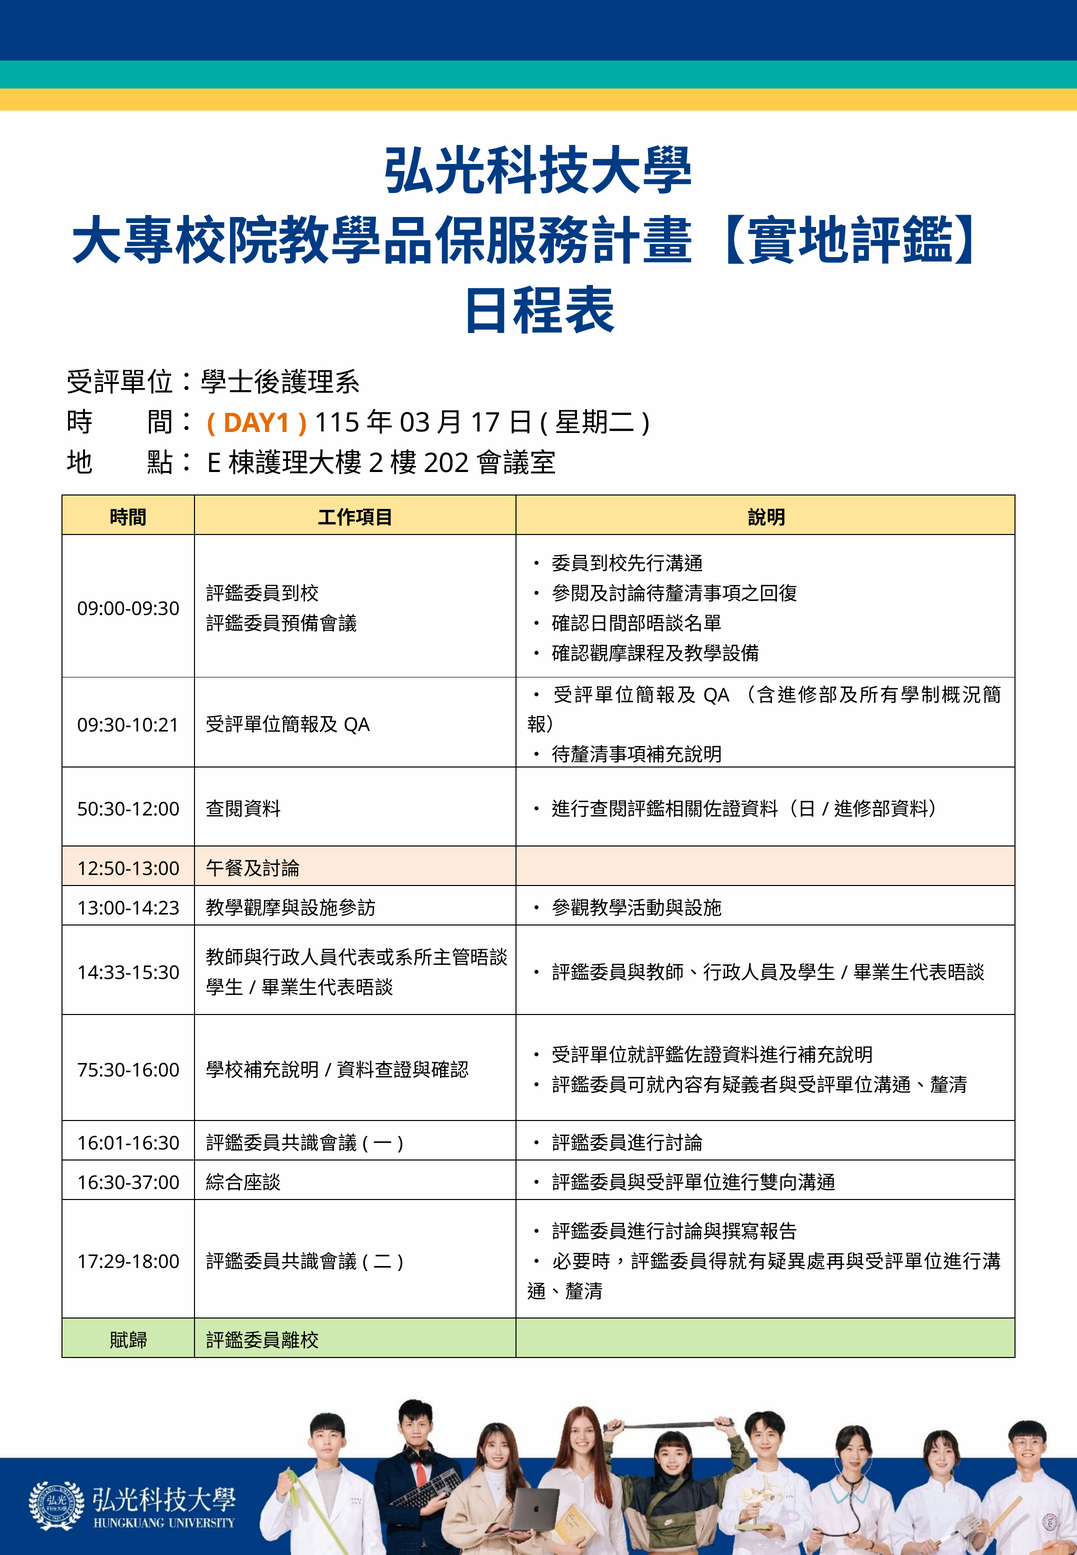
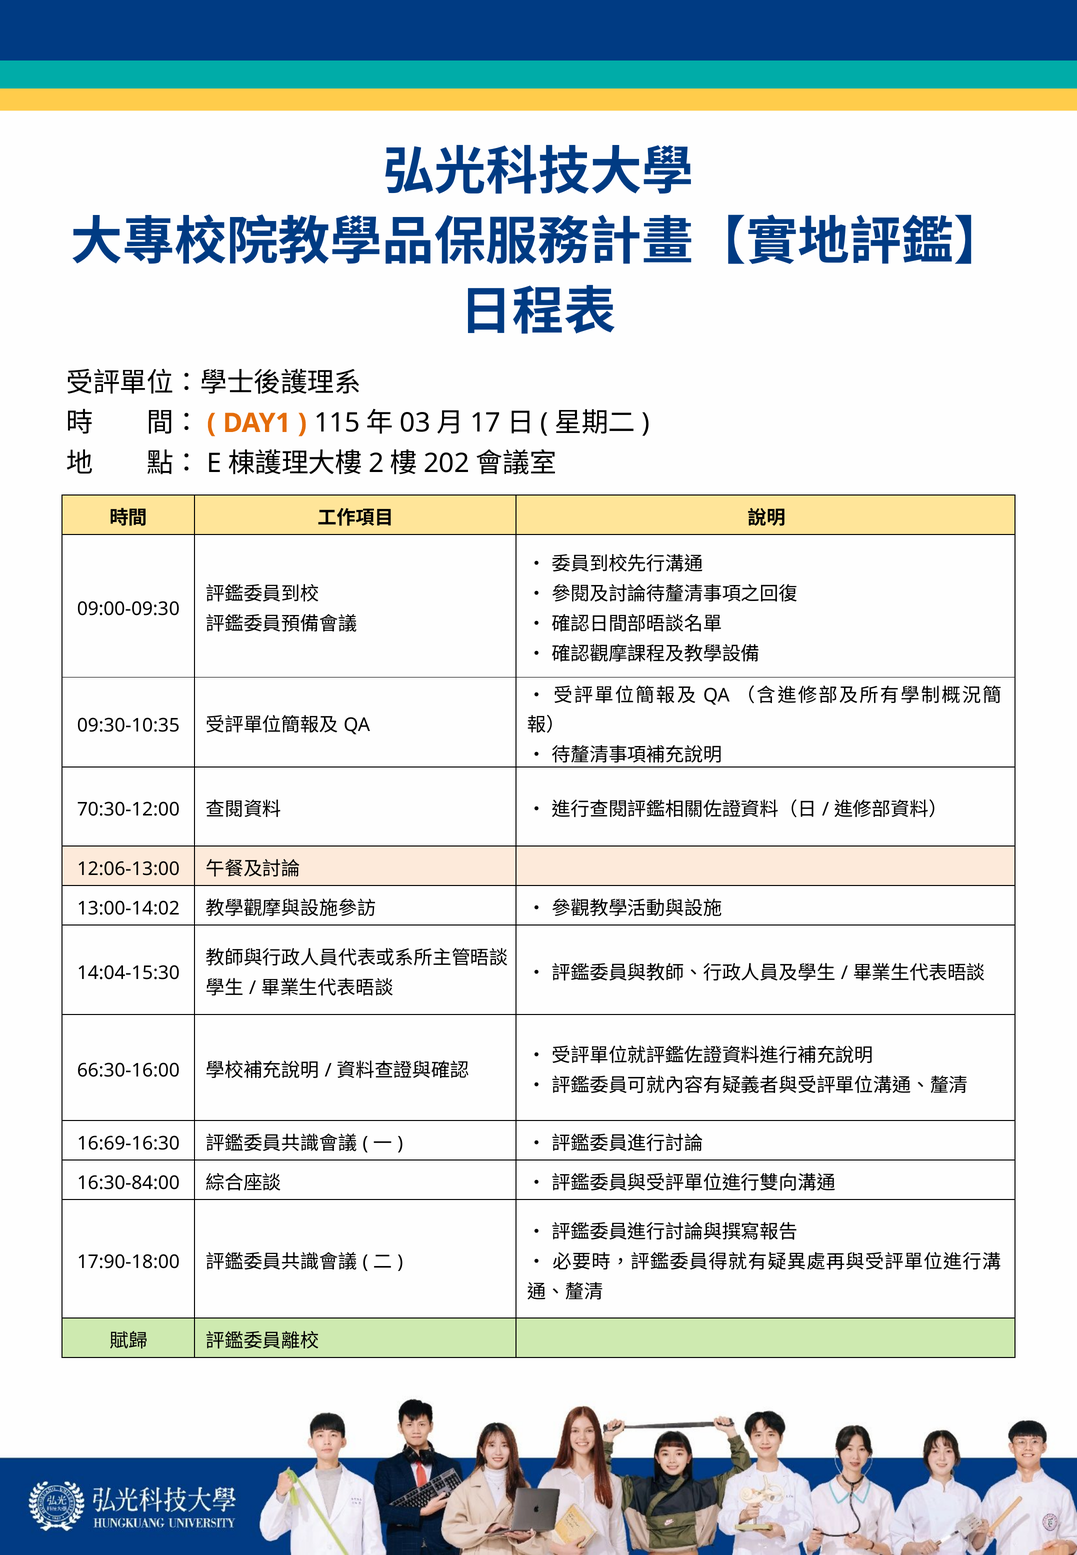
09:30-10:21: 09:30-10:21 -> 09:30-10:35
50:30-12:00: 50:30-12:00 -> 70:30-12:00
12:50-13:00: 12:50-13:00 -> 12:06-13:00
13:00-14:23: 13:00-14:23 -> 13:00-14:02
14:33-15:30: 14:33-15:30 -> 14:04-15:30
75:30-16:00: 75:30-16:00 -> 66:30-16:00
16:01-16:30: 16:01-16:30 -> 16:69-16:30
16:30-37:00: 16:30-37:00 -> 16:30-84:00
17:29-18:00: 17:29-18:00 -> 17:90-18:00
